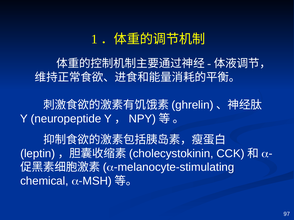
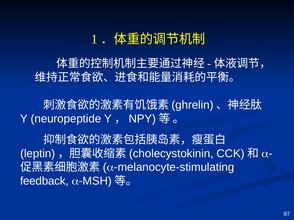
chemical: chemical -> feedback
